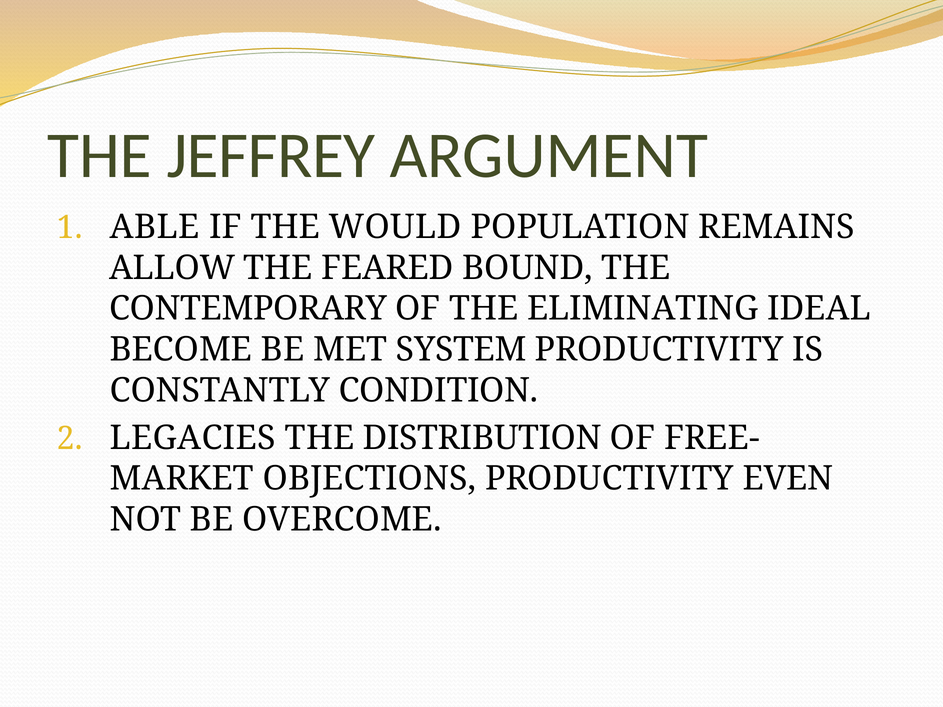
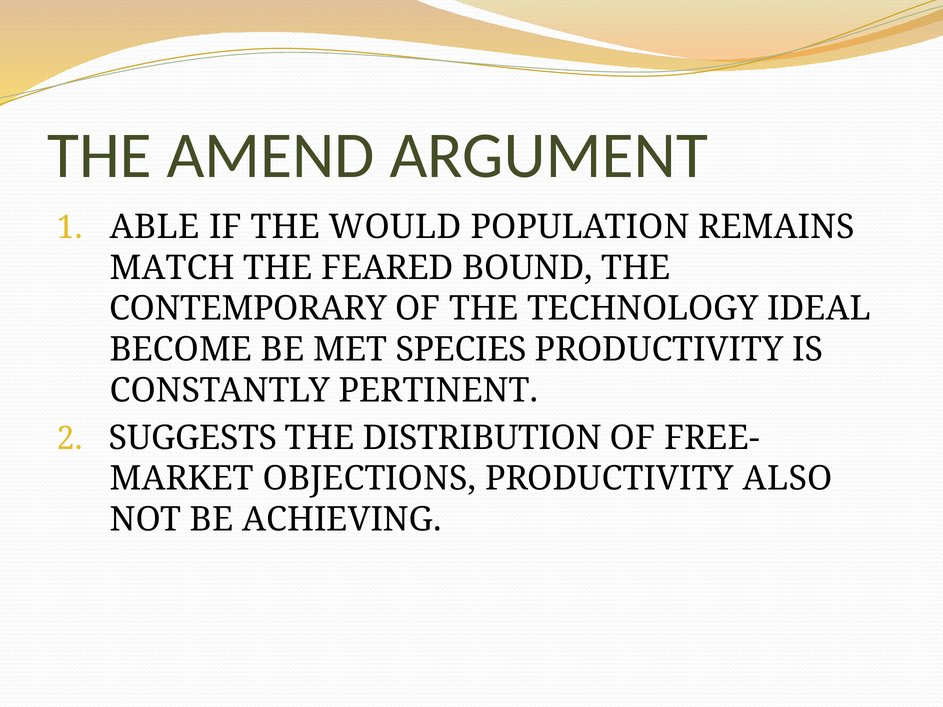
JEFFREY: JEFFREY -> AMEND
ALLOW: ALLOW -> MATCH
ELIMINATING: ELIMINATING -> TECHNOLOGY
SYSTEM: SYSTEM -> SPECIES
CONDITION: CONDITION -> PERTINENT
LEGACIES: LEGACIES -> SUGGESTS
EVEN: EVEN -> ALSO
OVERCOME: OVERCOME -> ACHIEVING
